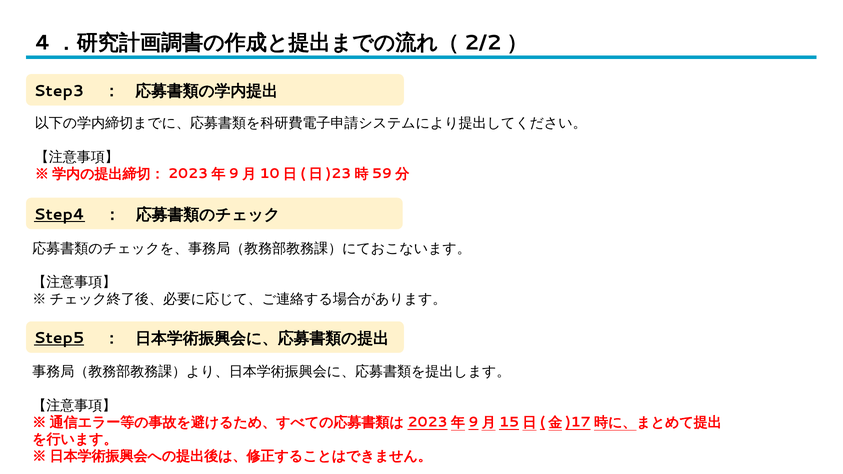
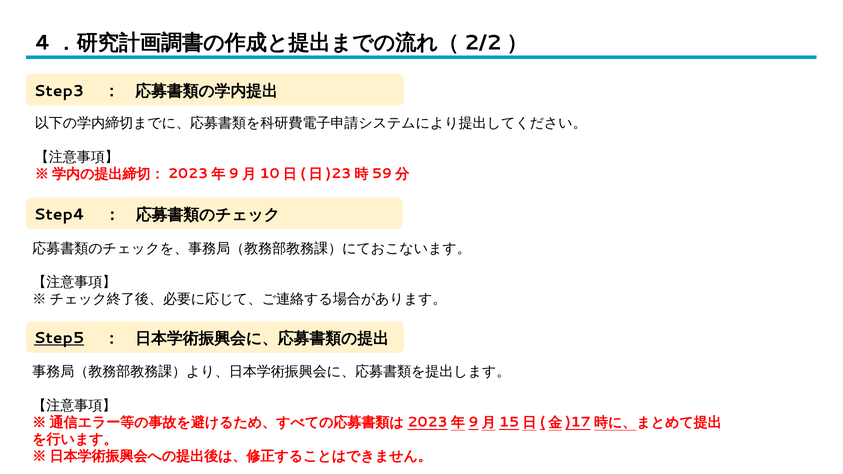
Step4 underline: present -> none
